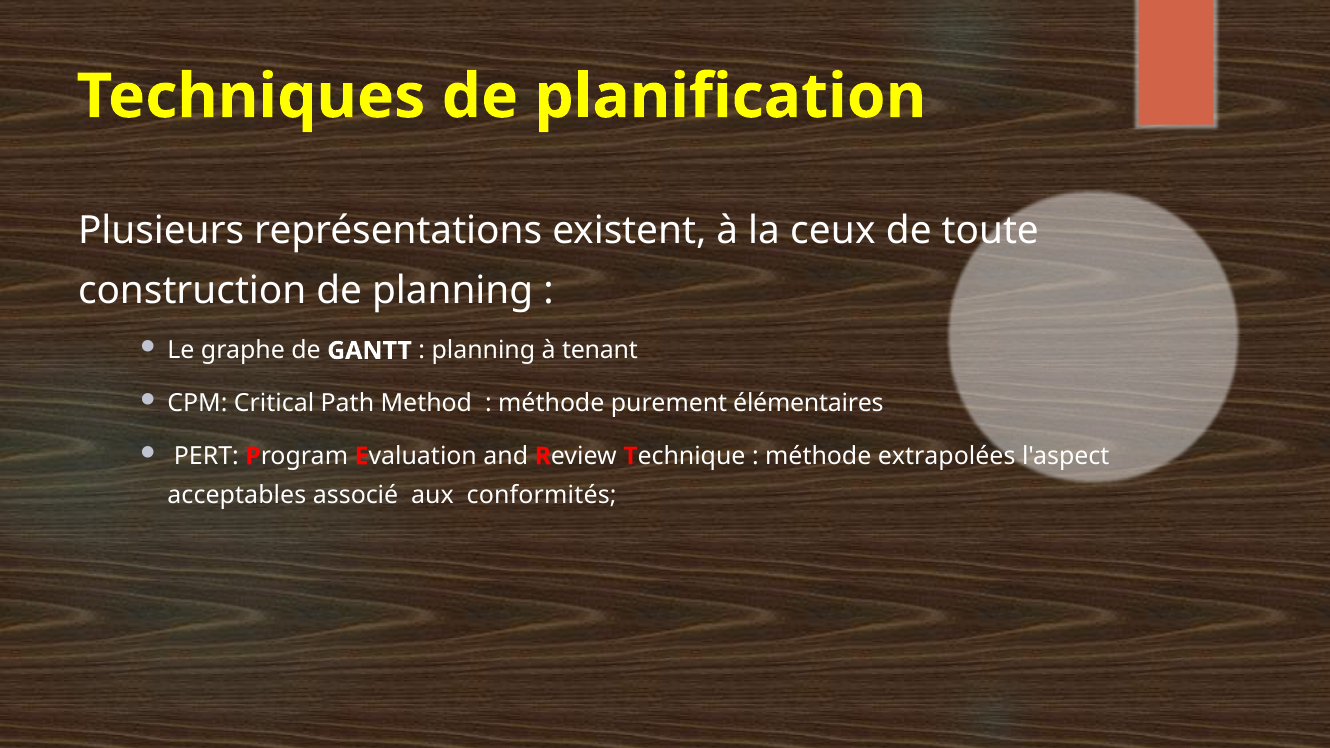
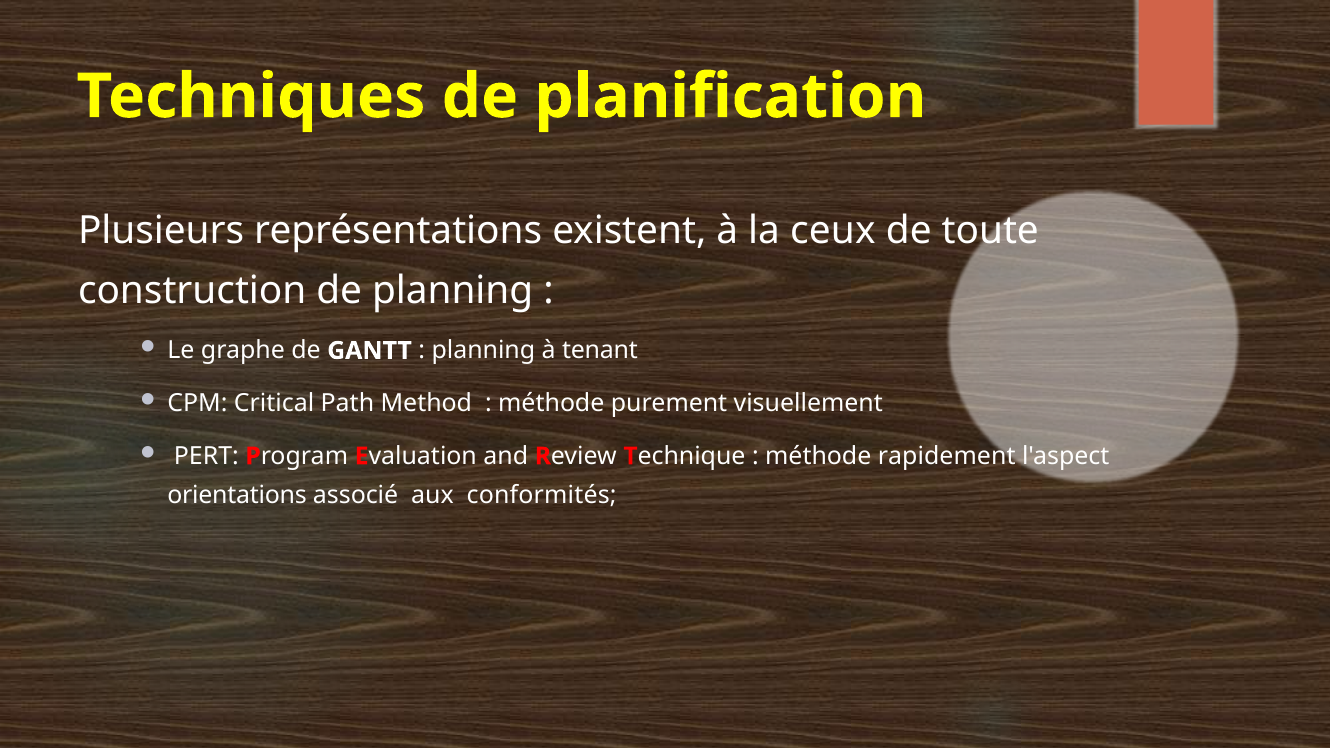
élémentaires: élémentaires -> visuellement
extrapolées: extrapolées -> rapidement
acceptables: acceptables -> orientations
